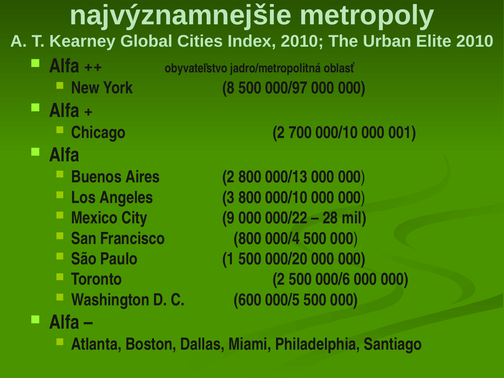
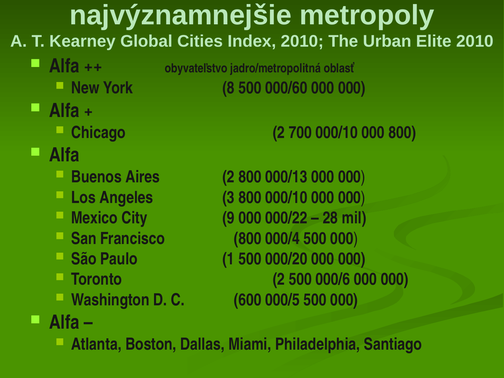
000/97: 000/97 -> 000/60
000 001: 001 -> 800
